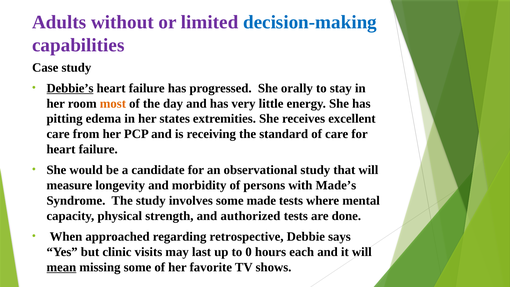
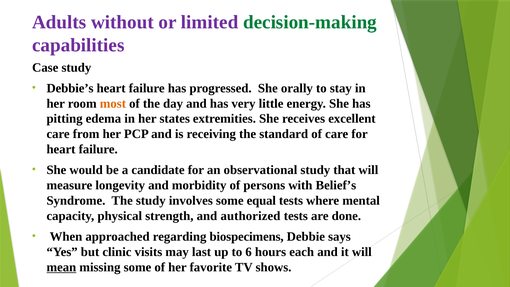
decision-making colour: blue -> green
Debbie’s underline: present -> none
Made’s: Made’s -> Belief’s
made: made -> equal
retrospective: retrospective -> biospecimens
0: 0 -> 6
